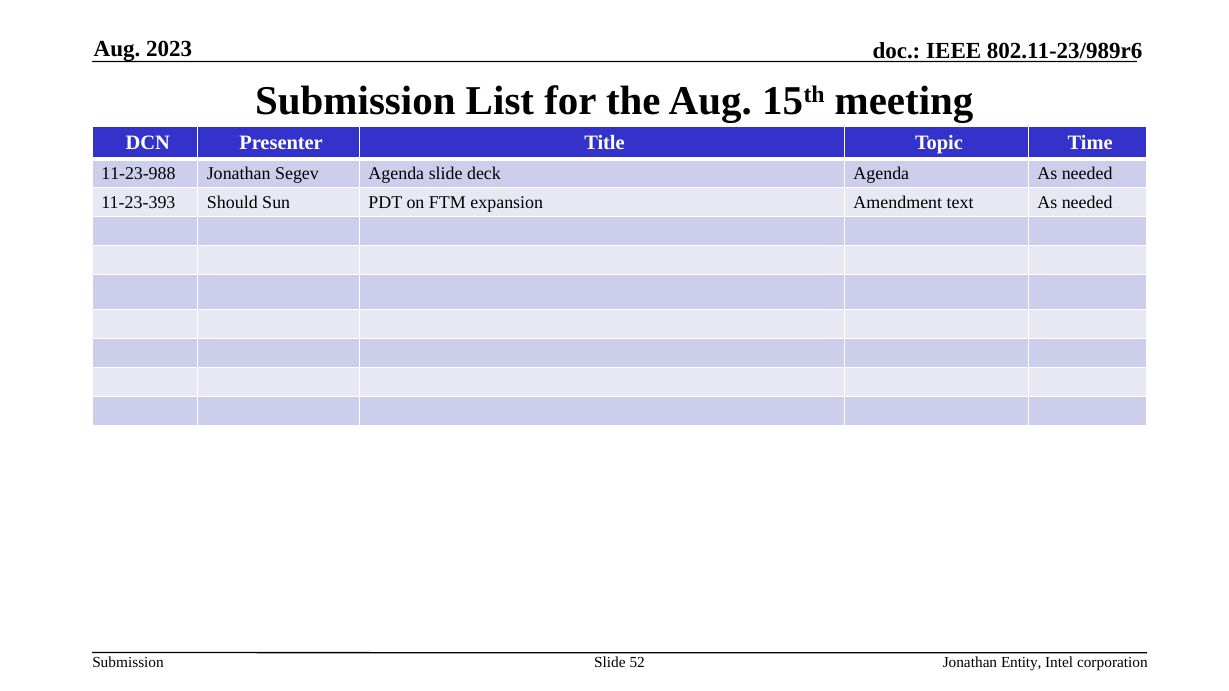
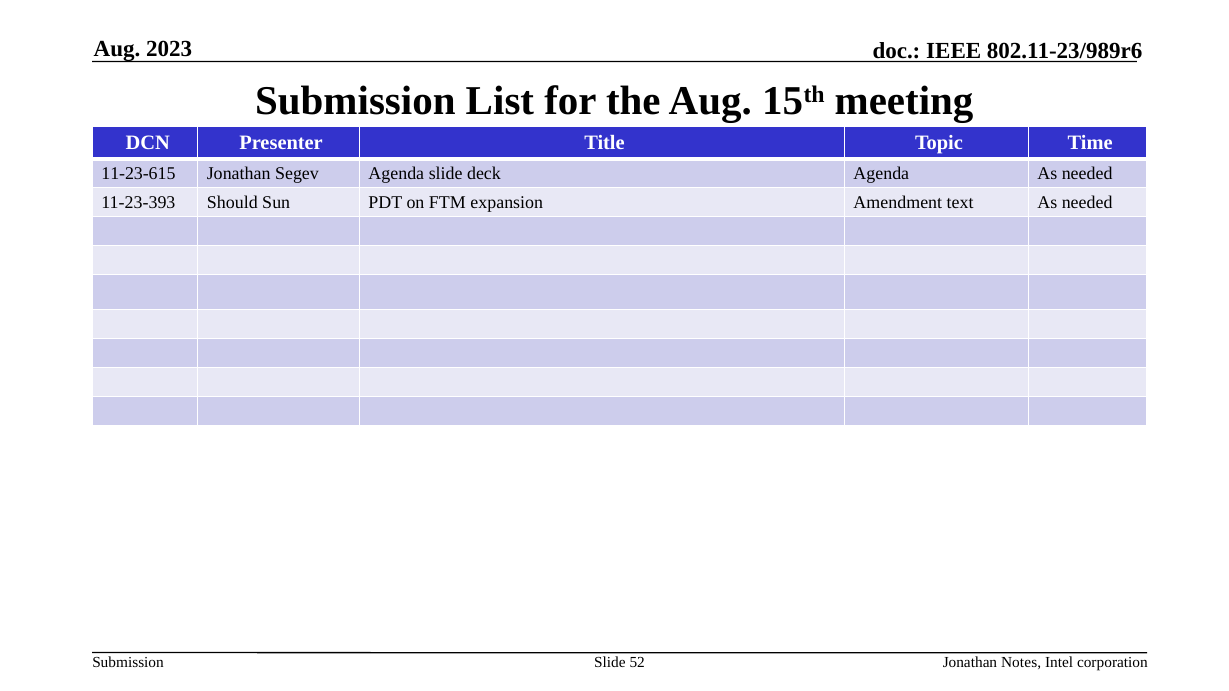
11-23-988: 11-23-988 -> 11-23-615
Entity: Entity -> Notes
